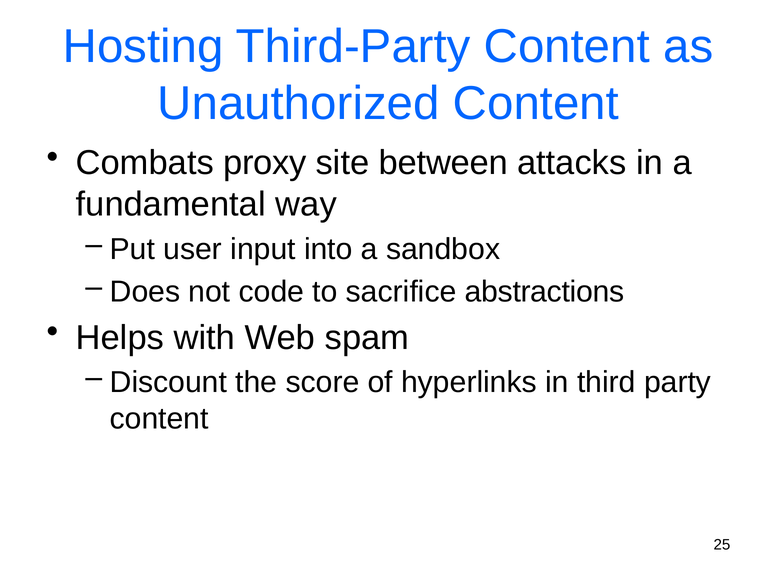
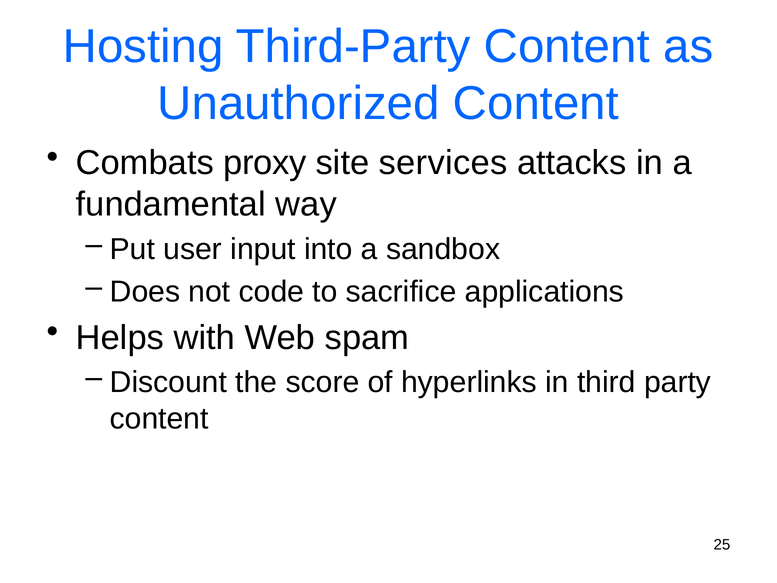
between: between -> services
abstractions: abstractions -> applications
